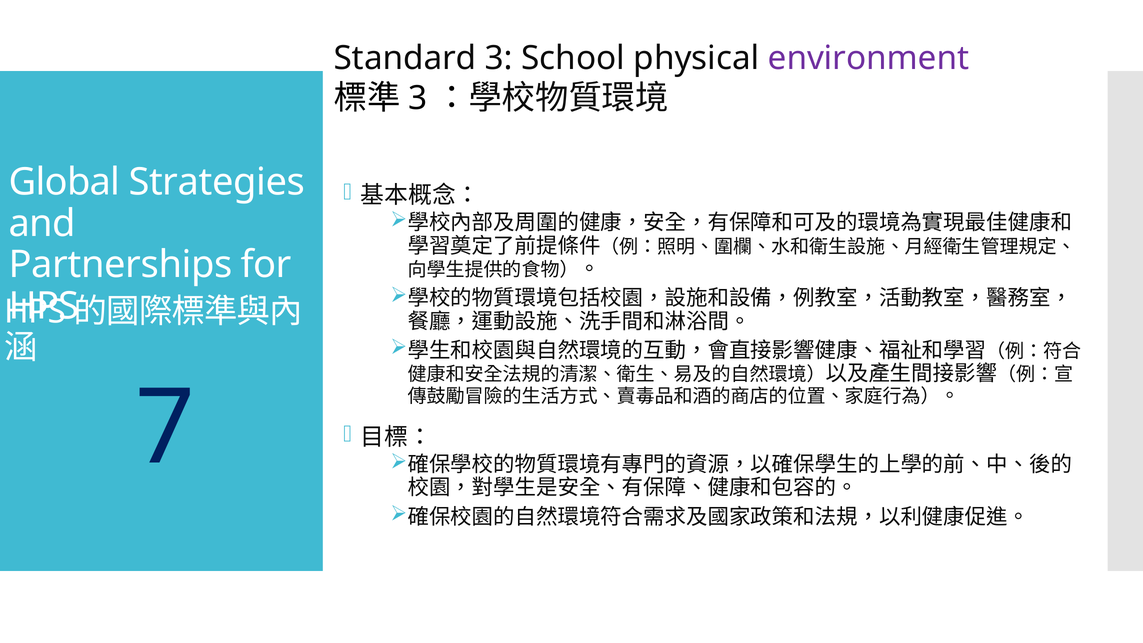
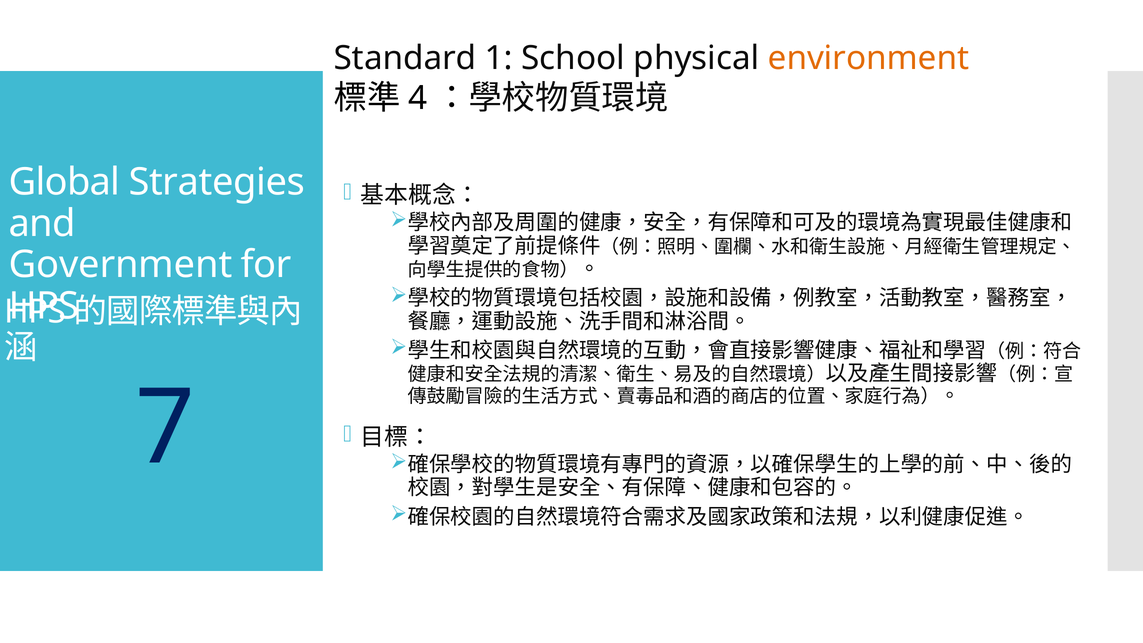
Standard 3: 3 -> 1
environment colour: purple -> orange
3 at (418, 98): 3 -> 4
Partnerships: Partnerships -> Government
